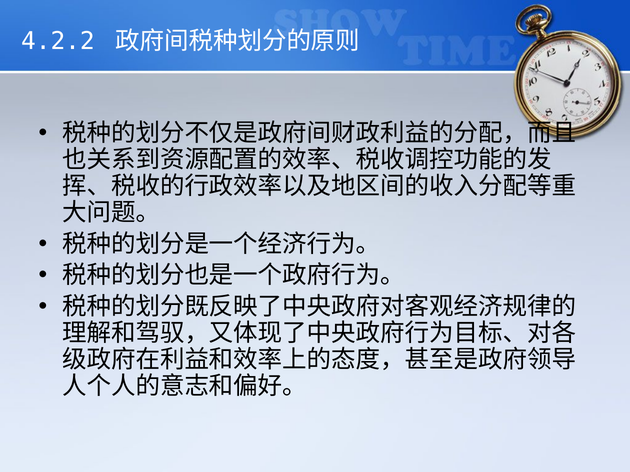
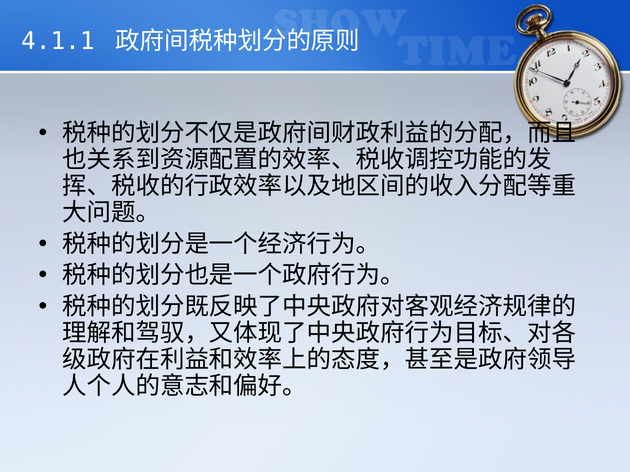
4.2.2: 4.2.2 -> 4.1.1
